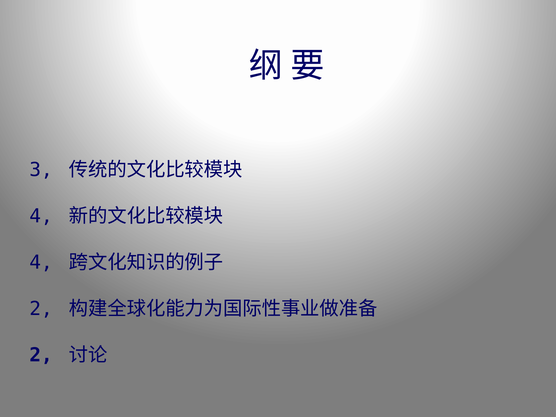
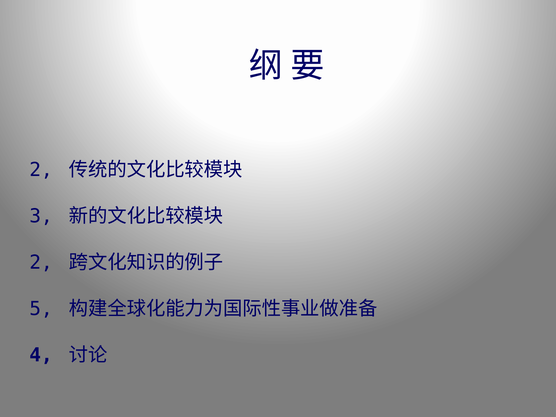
3 at (41, 170): 3 -> 2
4 at (41, 216): 4 -> 3
4 at (41, 262): 4 -> 2
2 at (41, 309): 2 -> 5
2 at (41, 355): 2 -> 4
